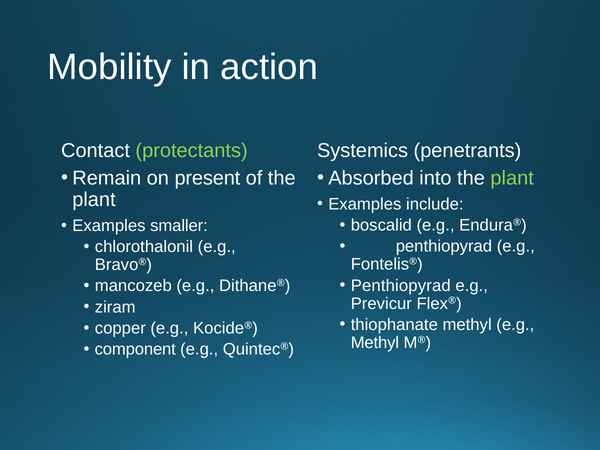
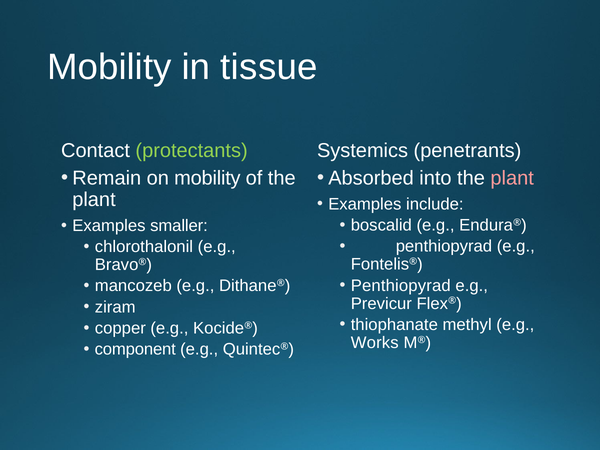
action: action -> tissue
on present: present -> mobility
plant at (512, 178) colour: light green -> pink
Methyl at (375, 343): Methyl -> Works
